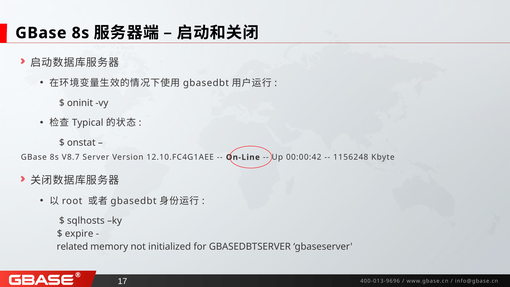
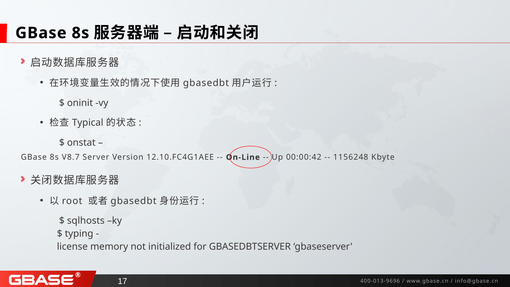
expire: expire -> typing
related: related -> license
